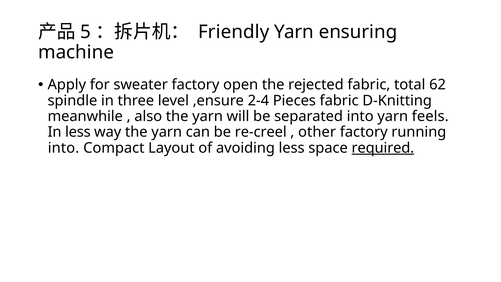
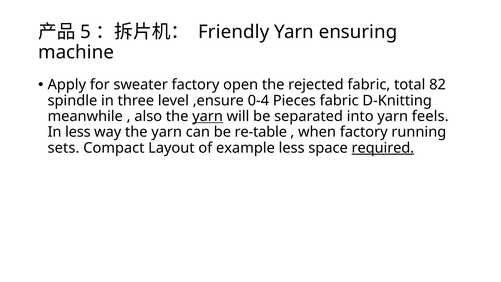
62: 62 -> 82
2-4: 2-4 -> 0-4
yarn at (208, 116) underline: none -> present
re-creel: re-creel -> re-table
other: other -> when
into at (63, 148): into -> sets
avoiding: avoiding -> example
